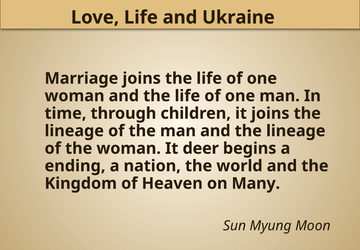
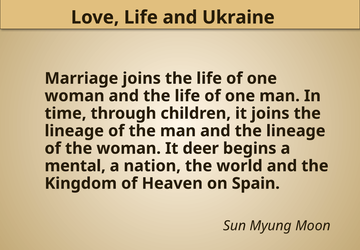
ending: ending -> mental
Many: Many -> Spain
